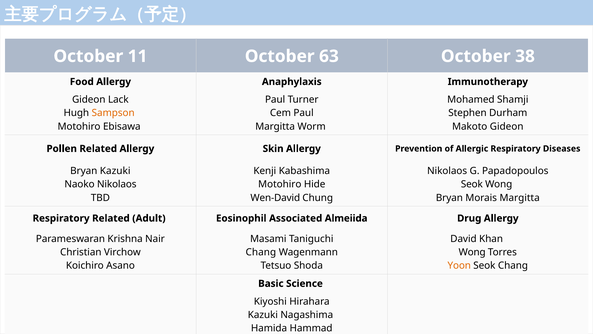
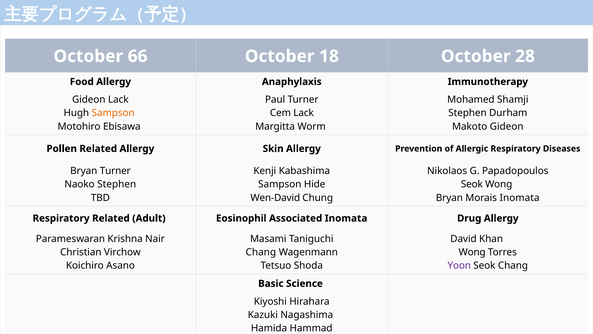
11: 11 -> 66
63: 63 -> 18
38: 38 -> 28
Cem Paul: Paul -> Lack
Bryan Kazuki: Kazuki -> Turner
Naoko Nikolaos: Nikolaos -> Stephen
Motohiro at (280, 184): Motohiro -> Sampson
Morais Margitta: Margitta -> Inomata
Associated Almeiida: Almeiida -> Inomata
Yoon colour: orange -> purple
